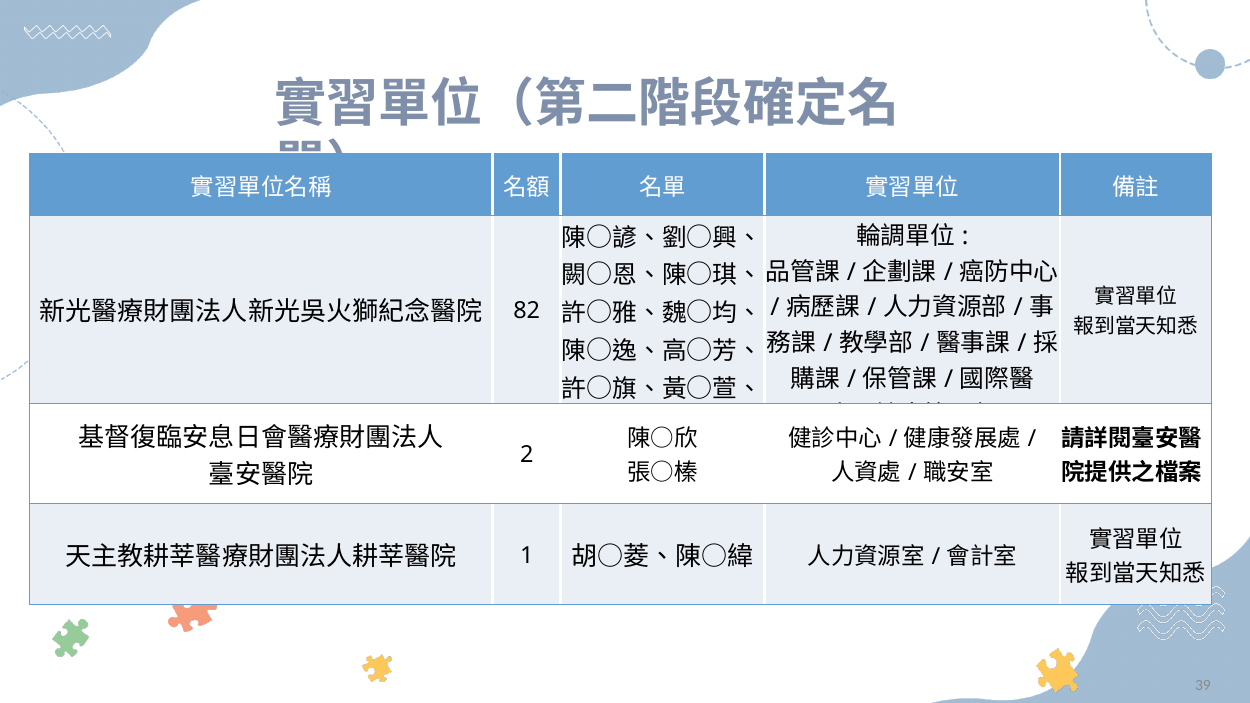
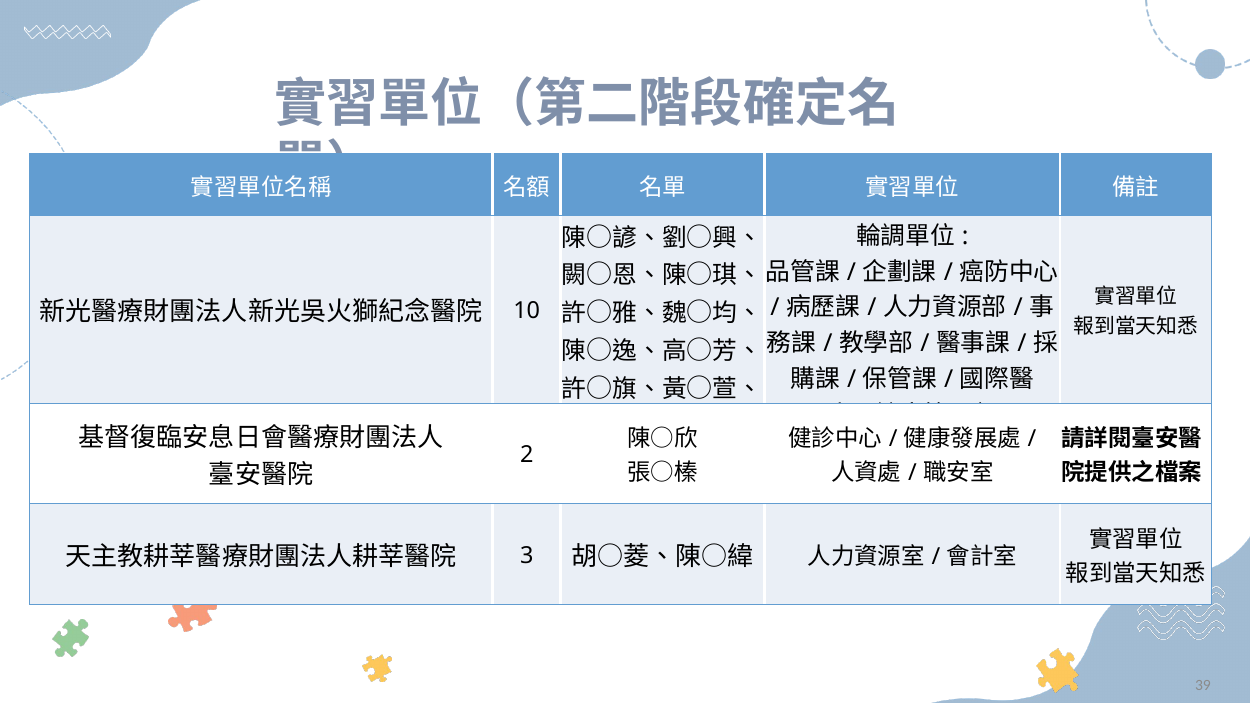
82: 82 -> 10
1: 1 -> 3
